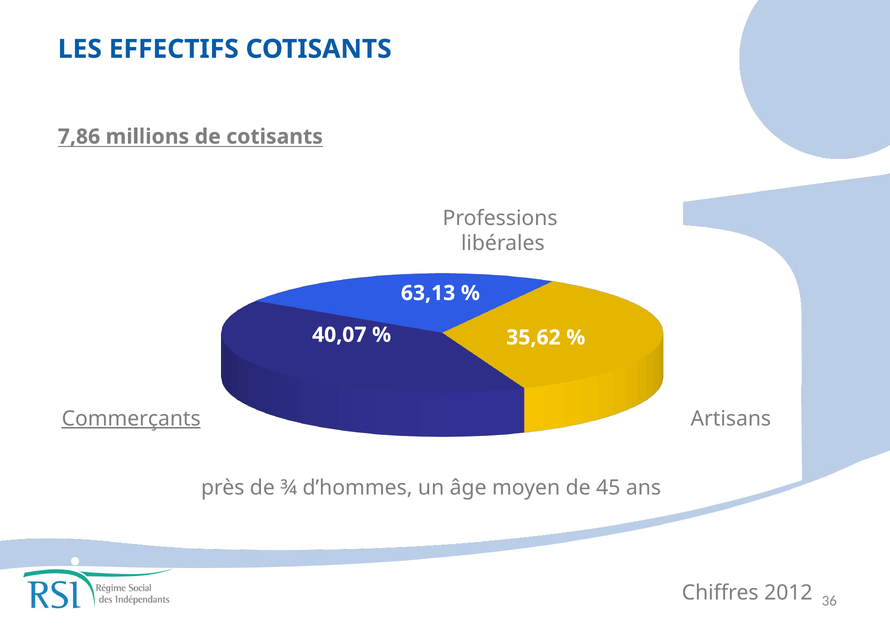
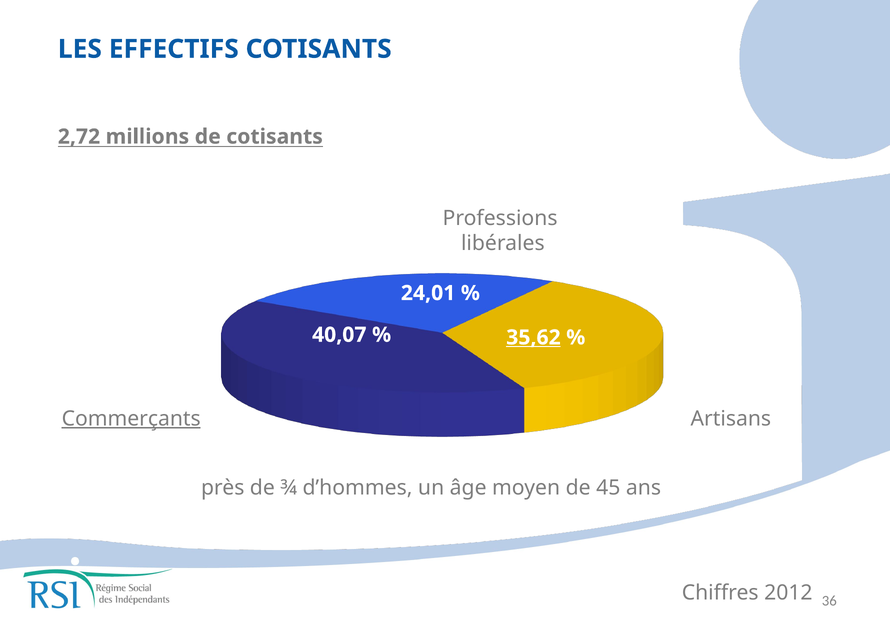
7,86: 7,86 -> 2,72
63,13: 63,13 -> 24,01
35,62 underline: none -> present
